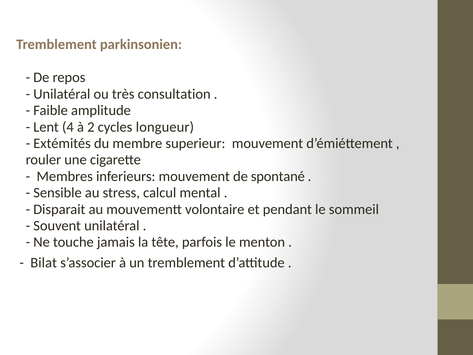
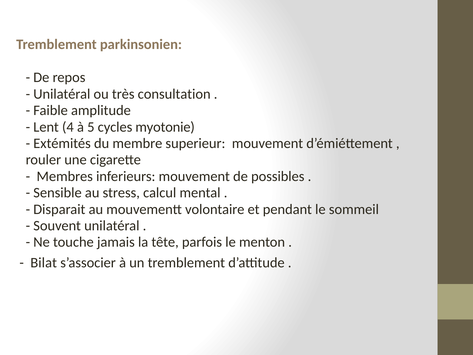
2: 2 -> 5
longueur: longueur -> myotonie
spontané: spontané -> possibles
